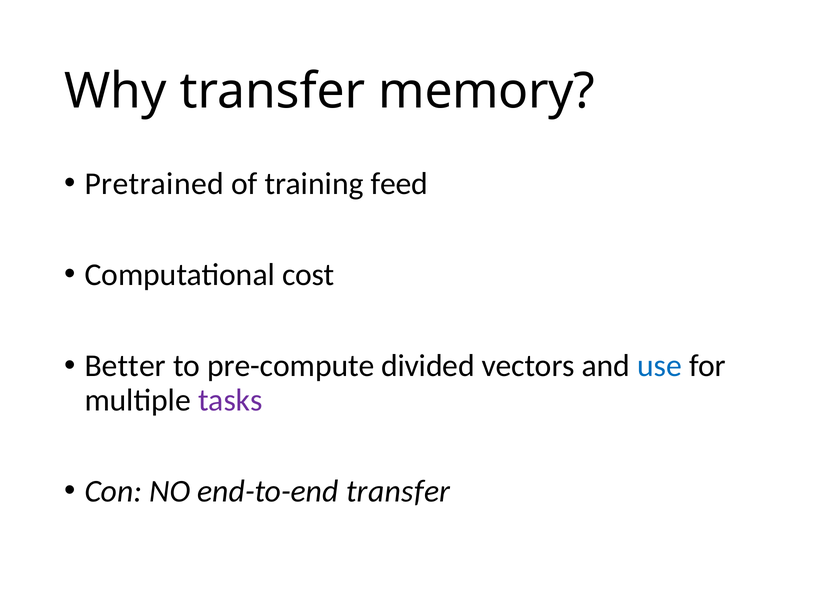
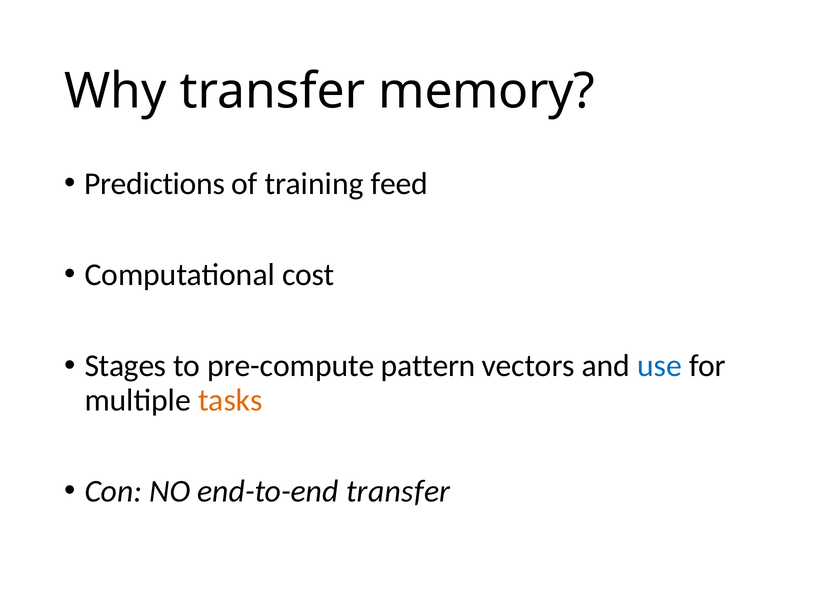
Pretrained: Pretrained -> Predictions
Better: Better -> Stages
divided: divided -> pattern
tasks colour: purple -> orange
